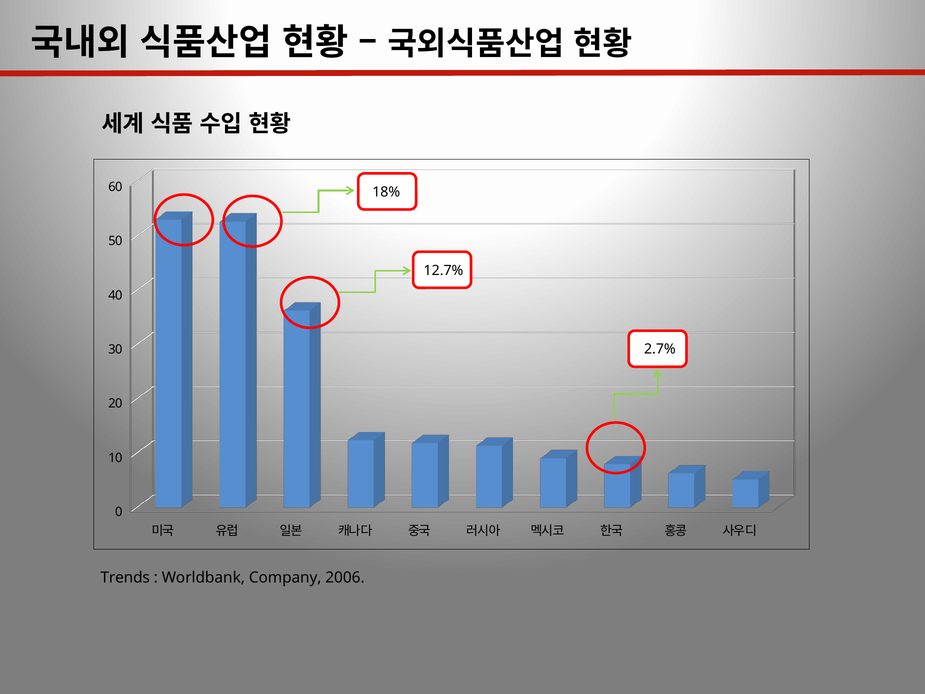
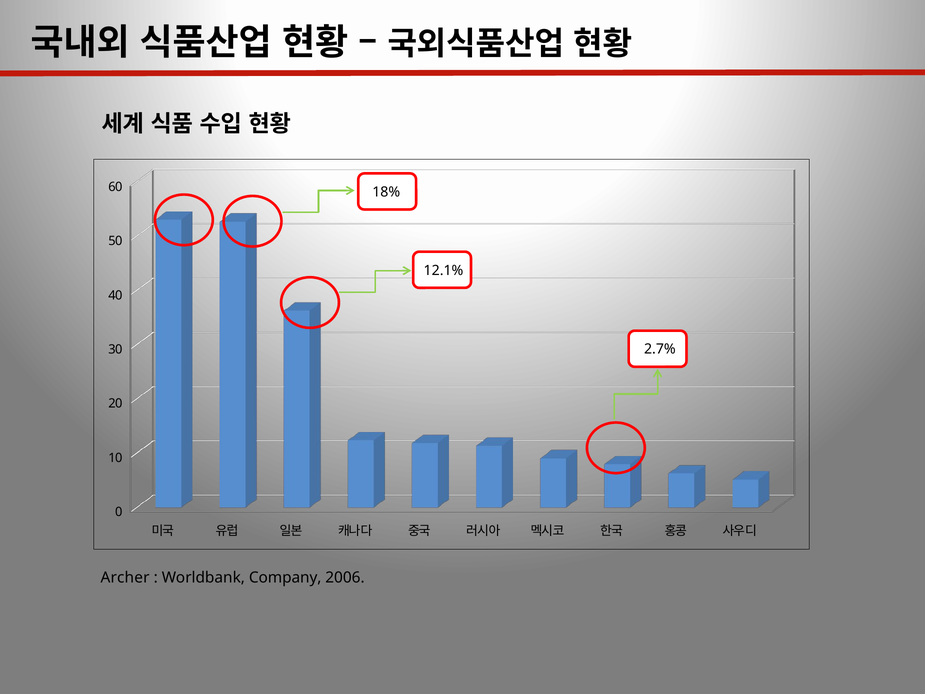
12.7%: 12.7% -> 12.1%
Trends: Trends -> Archer
